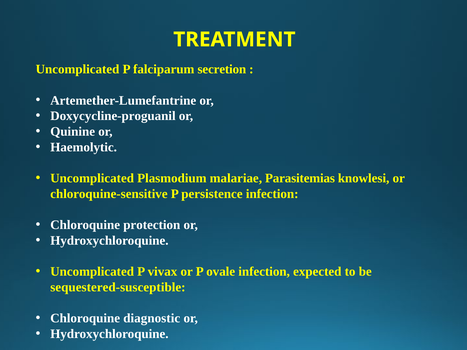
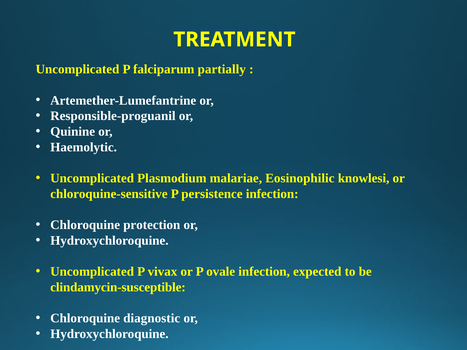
secretion: secretion -> partially
Doxycycline-proguanil: Doxycycline-proguanil -> Responsible-proguanil
Parasitemias: Parasitemias -> Eosinophilic
sequestered-susceptible: sequestered-susceptible -> clindamycin-susceptible
